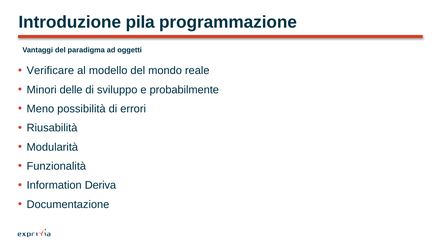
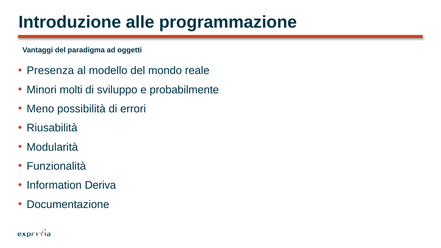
pila: pila -> alle
Verificare: Verificare -> Presenza
delle: delle -> molti
